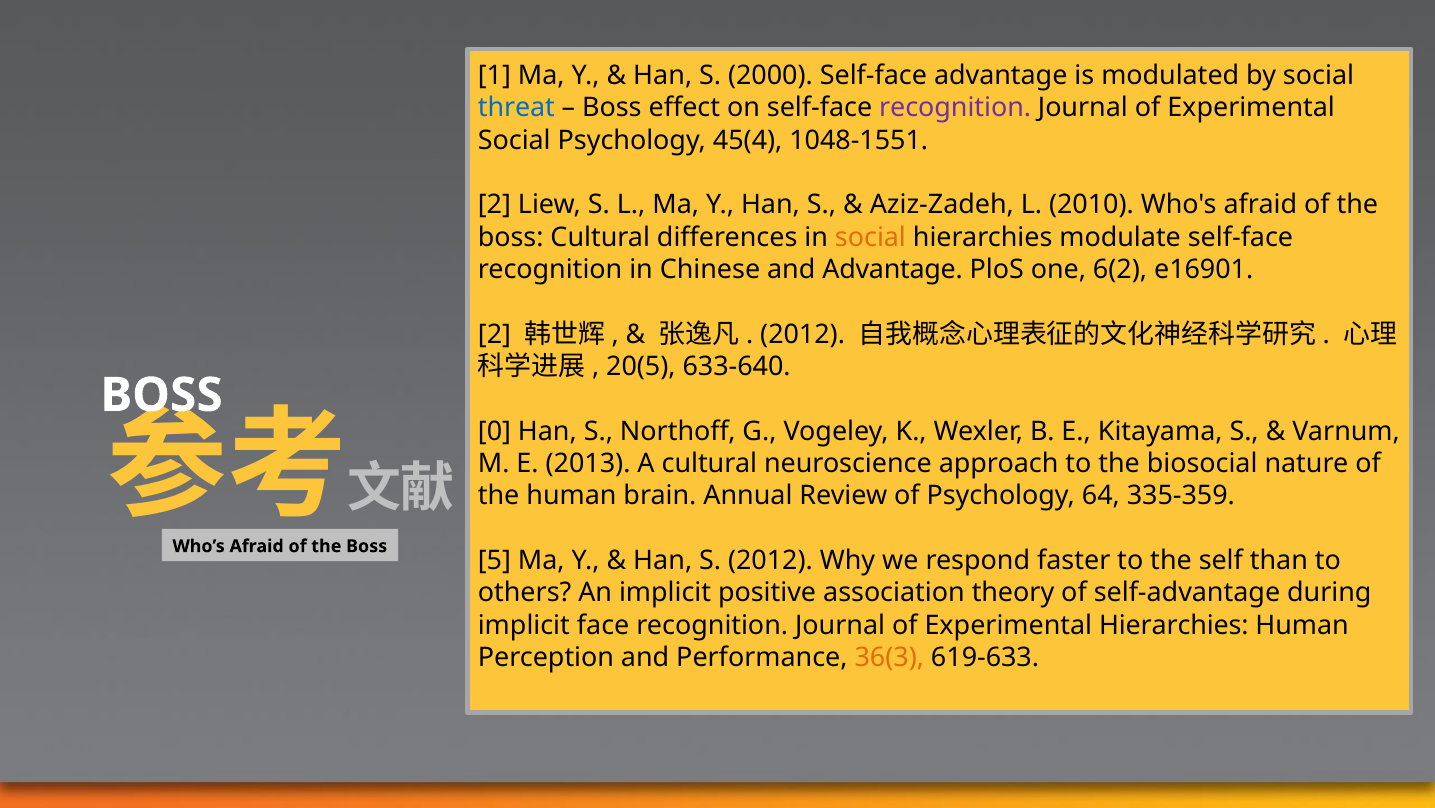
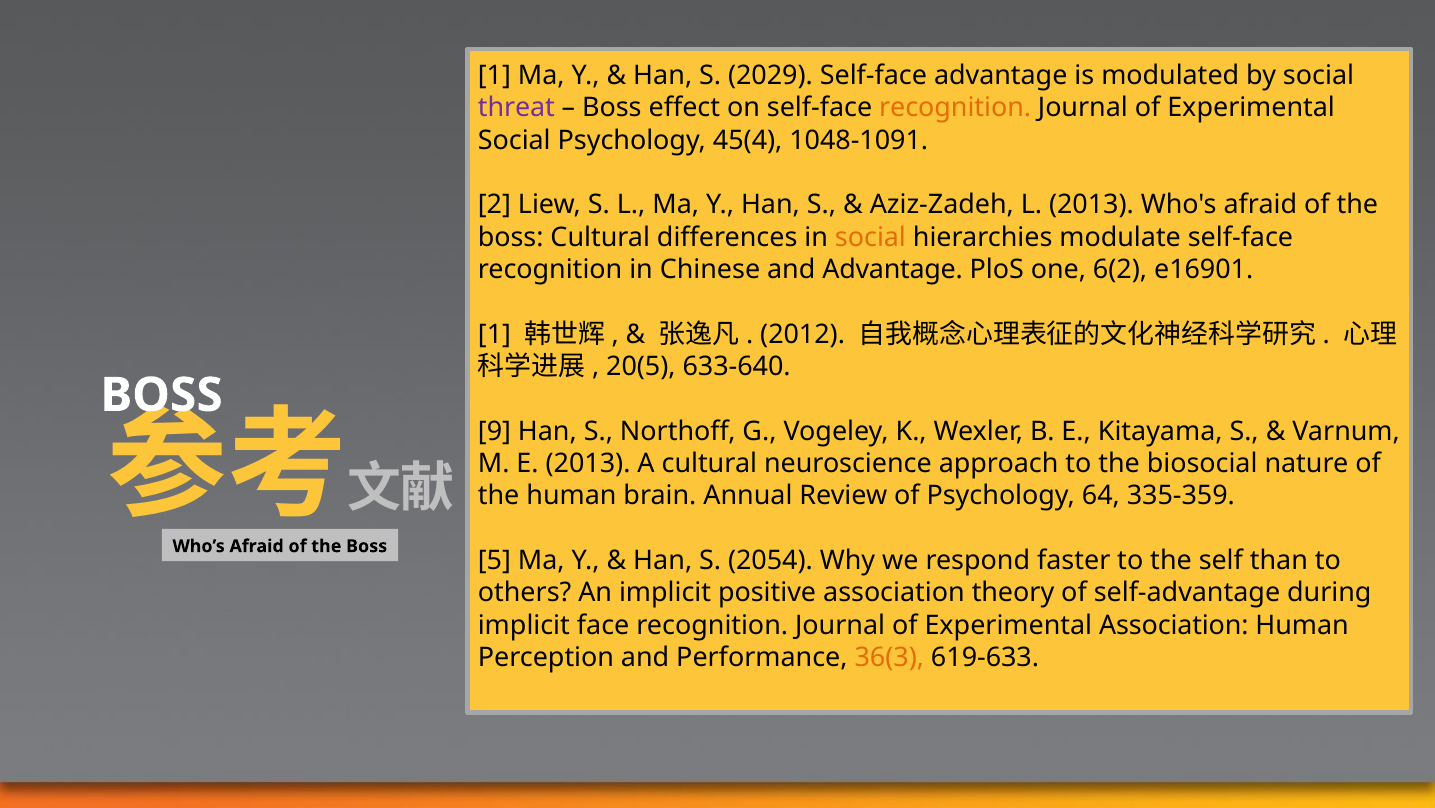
2000: 2000 -> 2029
threat colour: blue -> purple
recognition at (955, 108) colour: purple -> orange
1048-1551: 1048-1551 -> 1048-1091
L 2010: 2010 -> 2013
2 at (494, 334): 2 -> 1
0: 0 -> 9
S 2012: 2012 -> 2054
Experimental Hierarchies: Hierarchies -> Association
